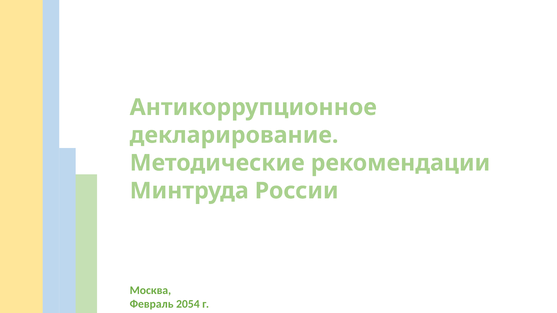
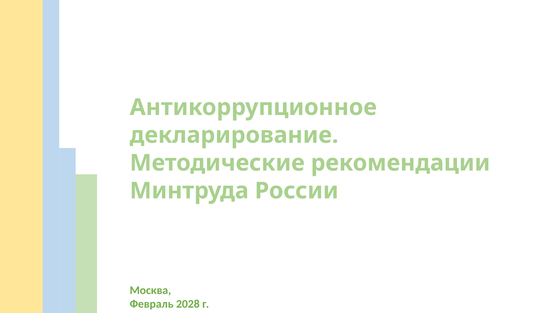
2054: 2054 -> 2028
